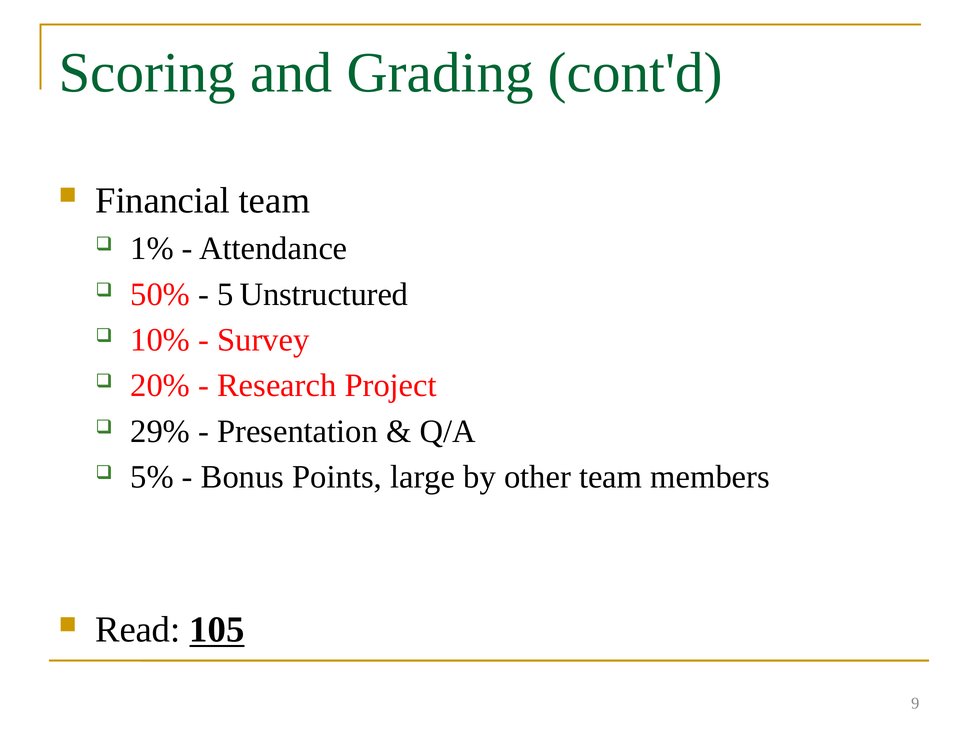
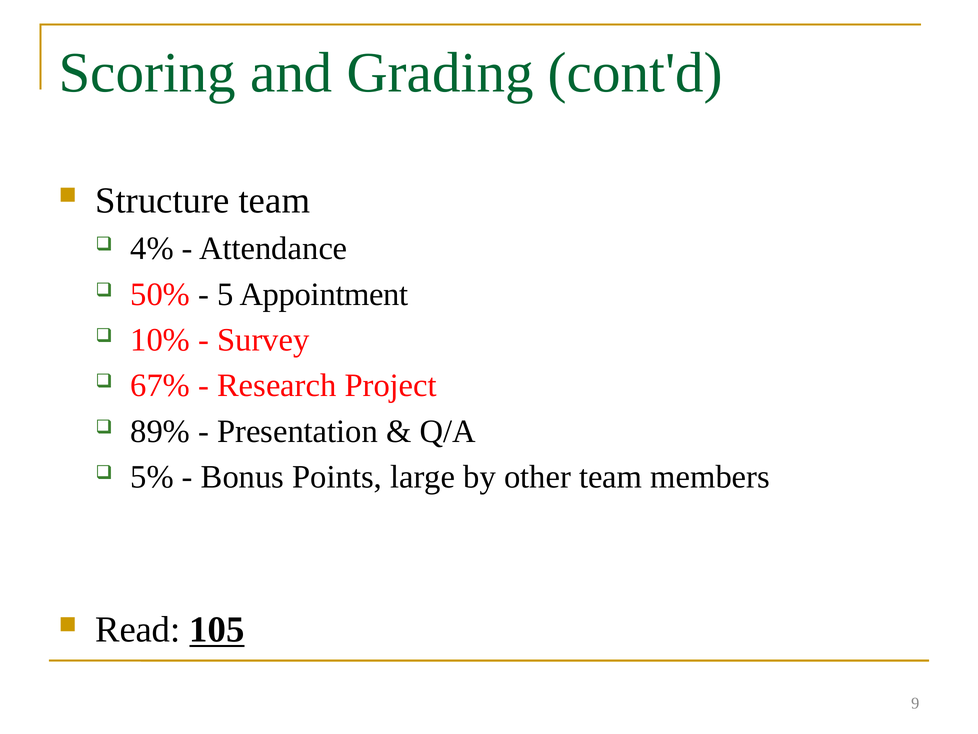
Financial: Financial -> Structure
1%: 1% -> 4%
Unstructured: Unstructured -> Appointment
20%: 20% -> 67%
29%: 29% -> 89%
